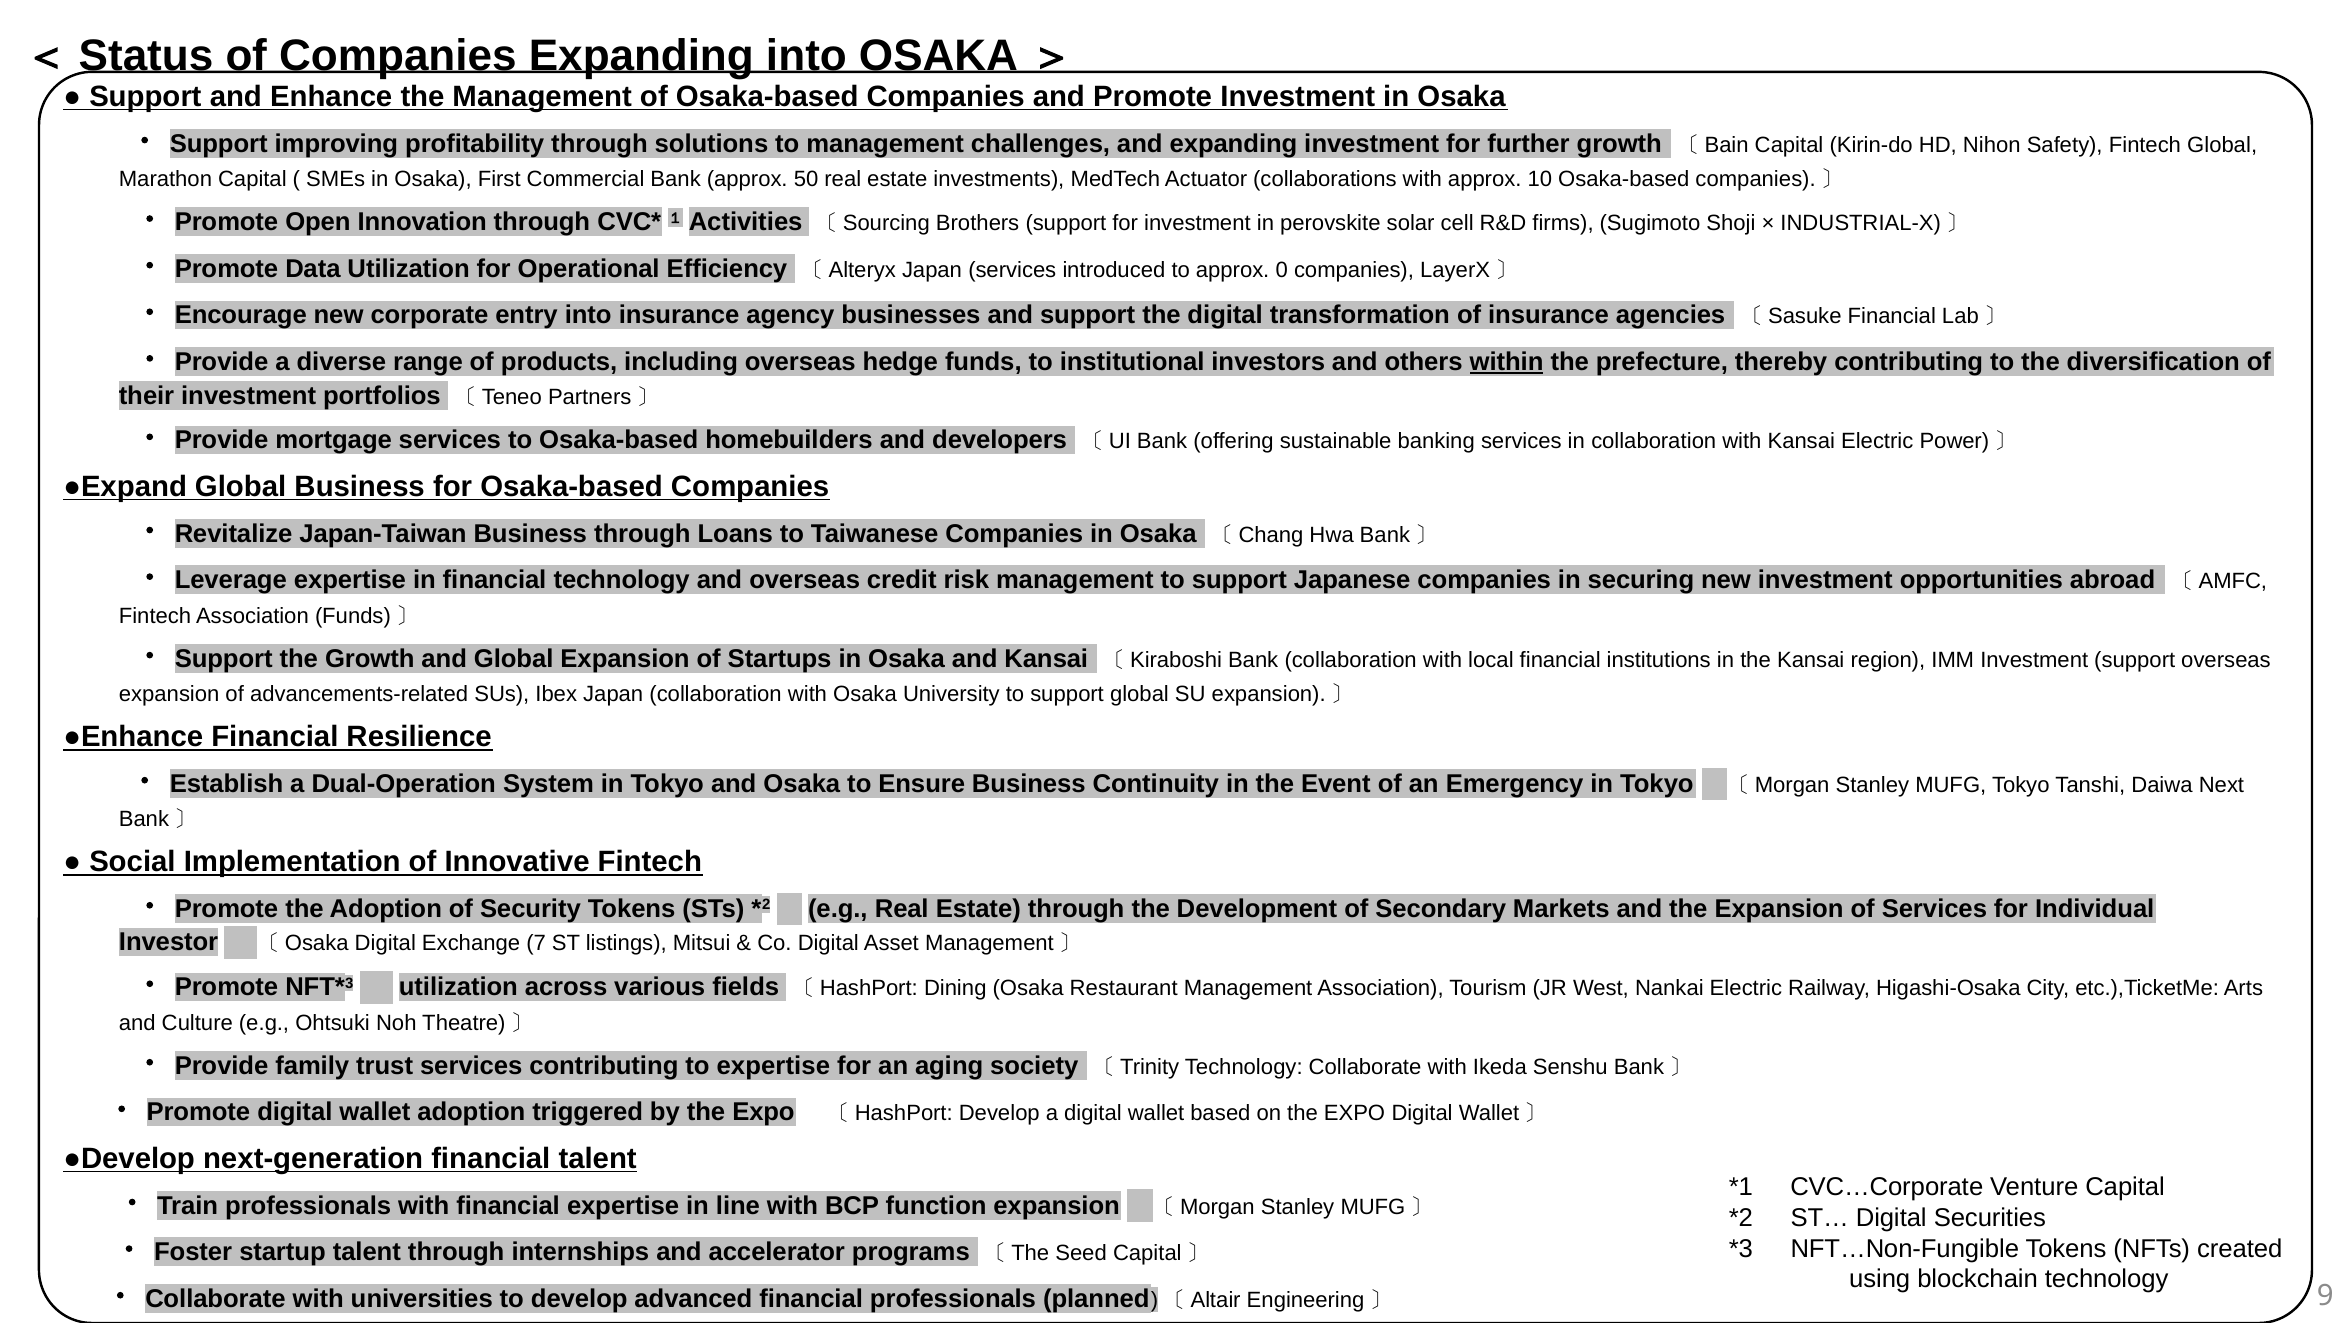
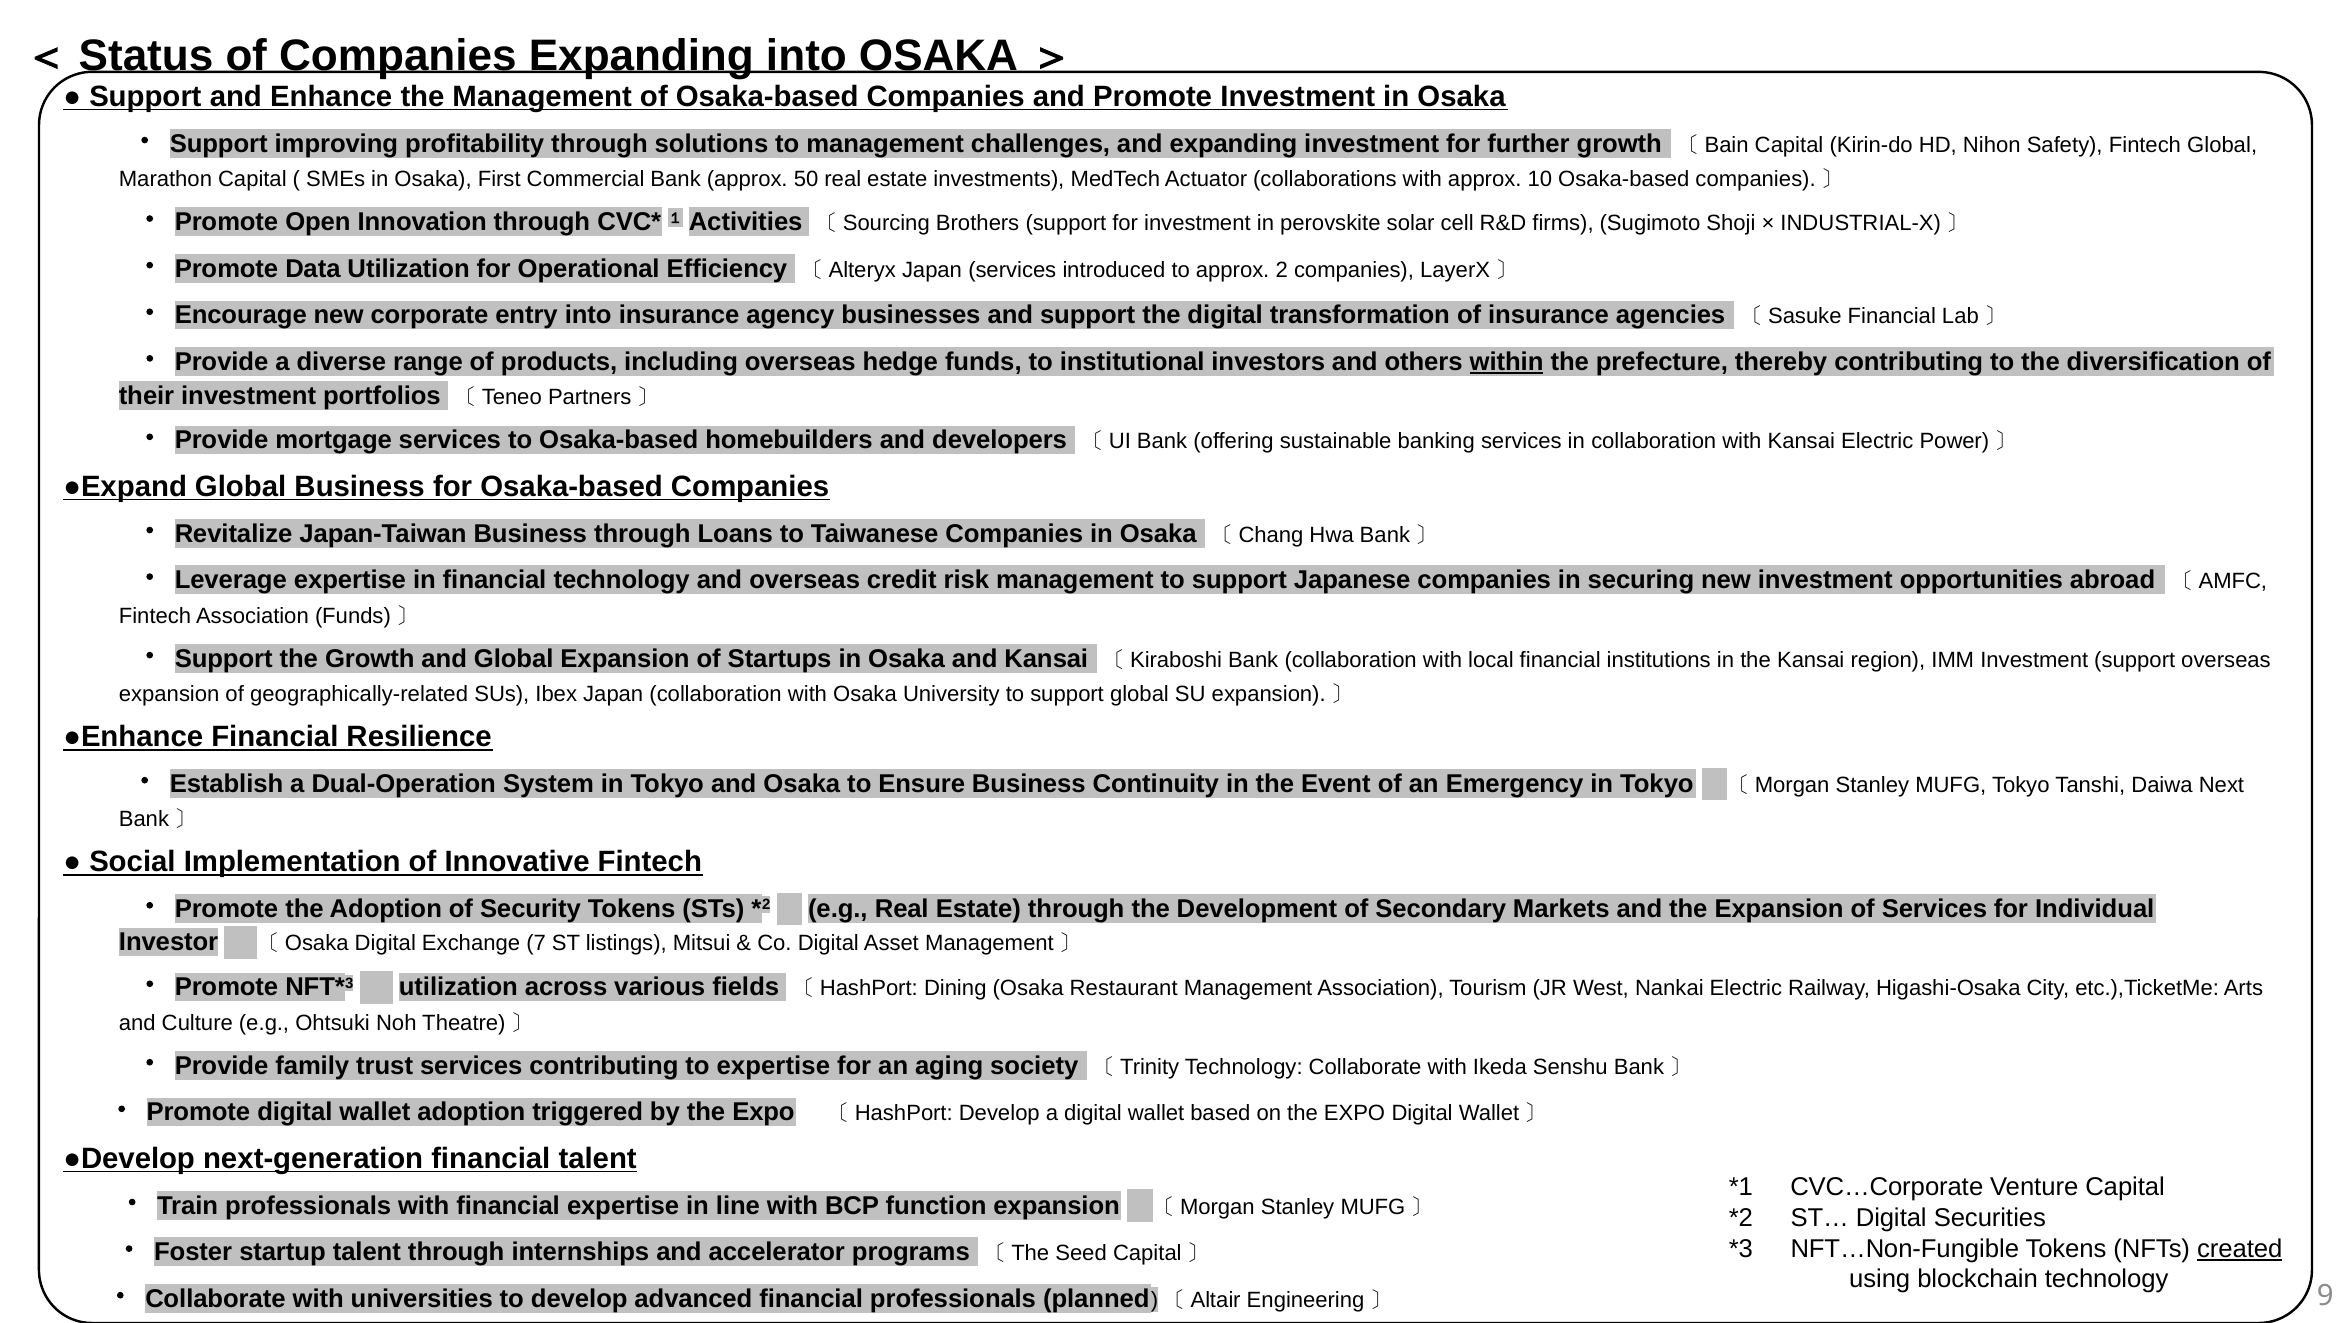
0: 0 -> 2
advancements-related: advancements-related -> geographically-related
created underline: none -> present
